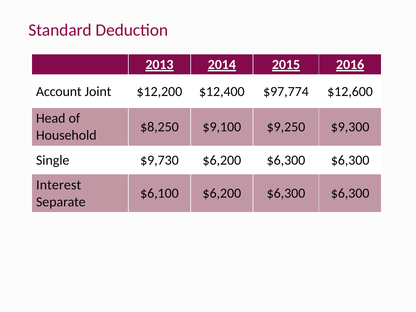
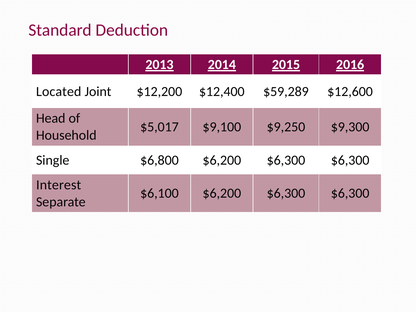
Account: Account -> Located
$97,774: $97,774 -> $59,289
$8,250: $8,250 -> $5,017
$9,730: $9,730 -> $6,800
